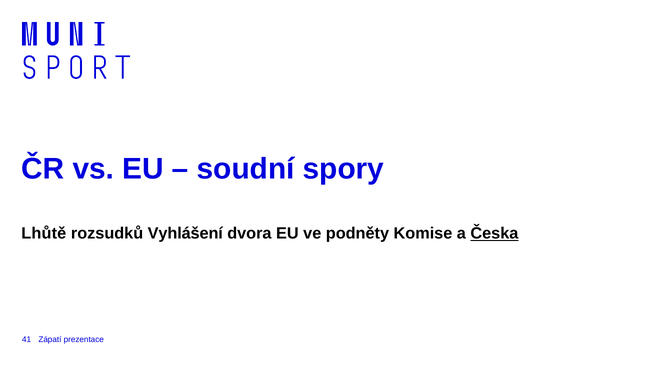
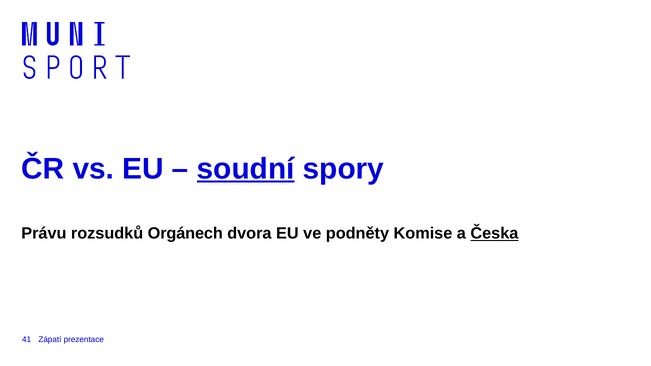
soudní underline: none -> present
Lhůtě: Lhůtě -> Právu
Vyhlášení: Vyhlášení -> Orgánech
